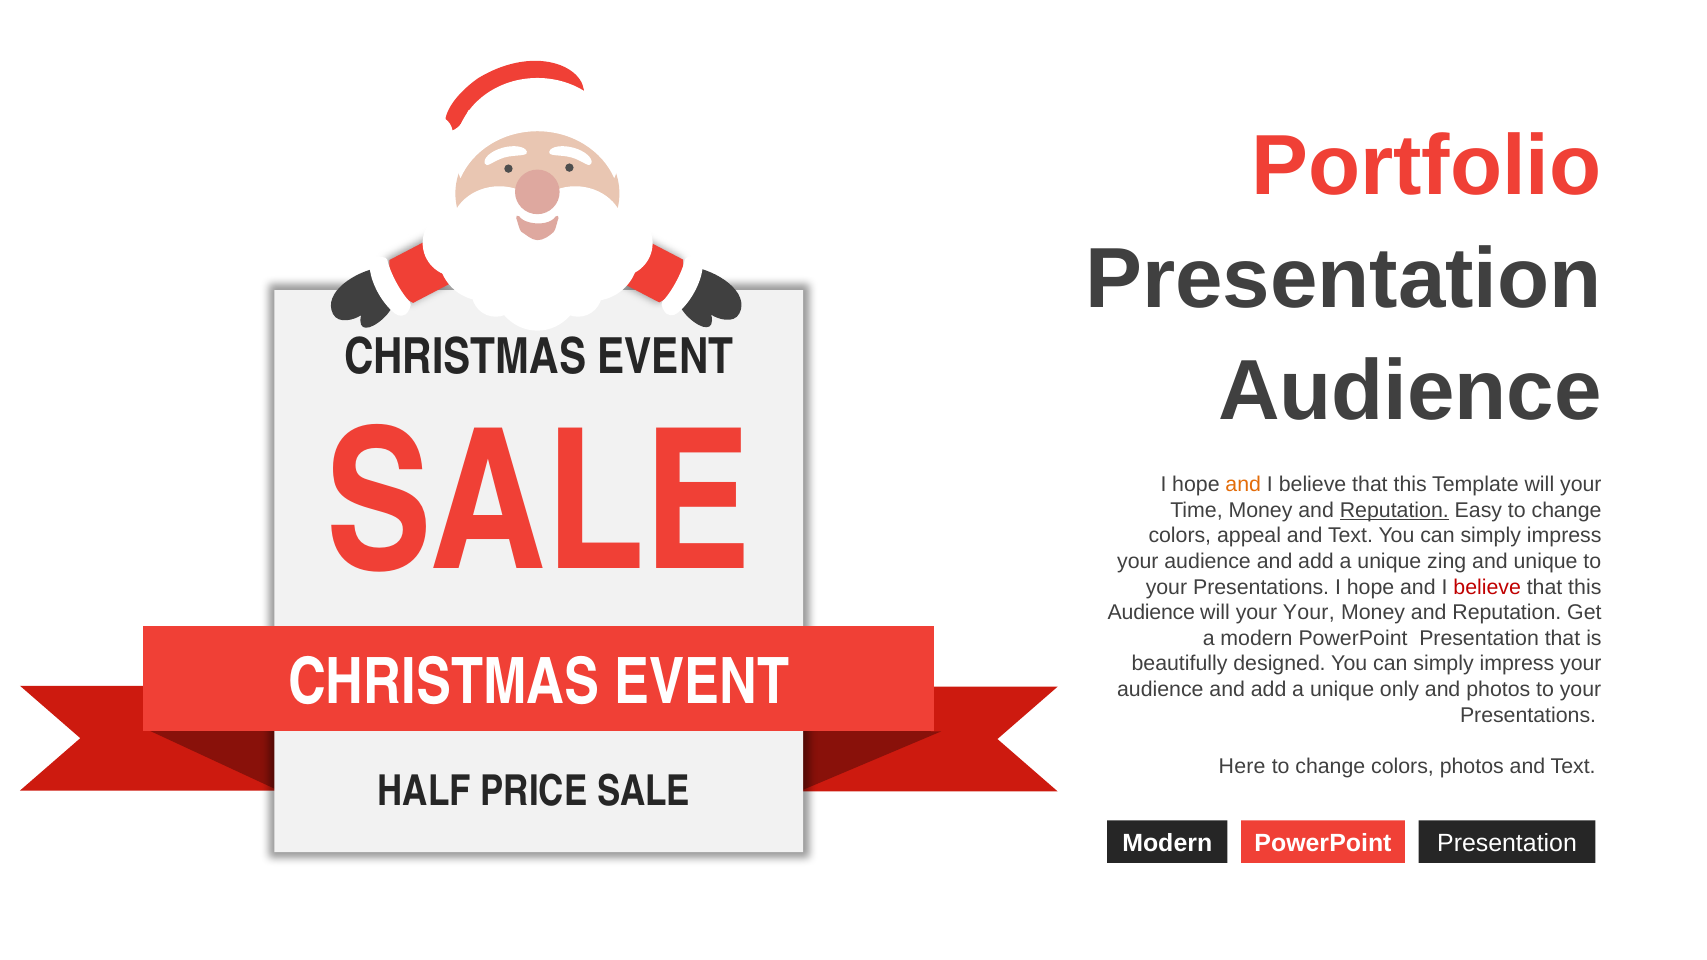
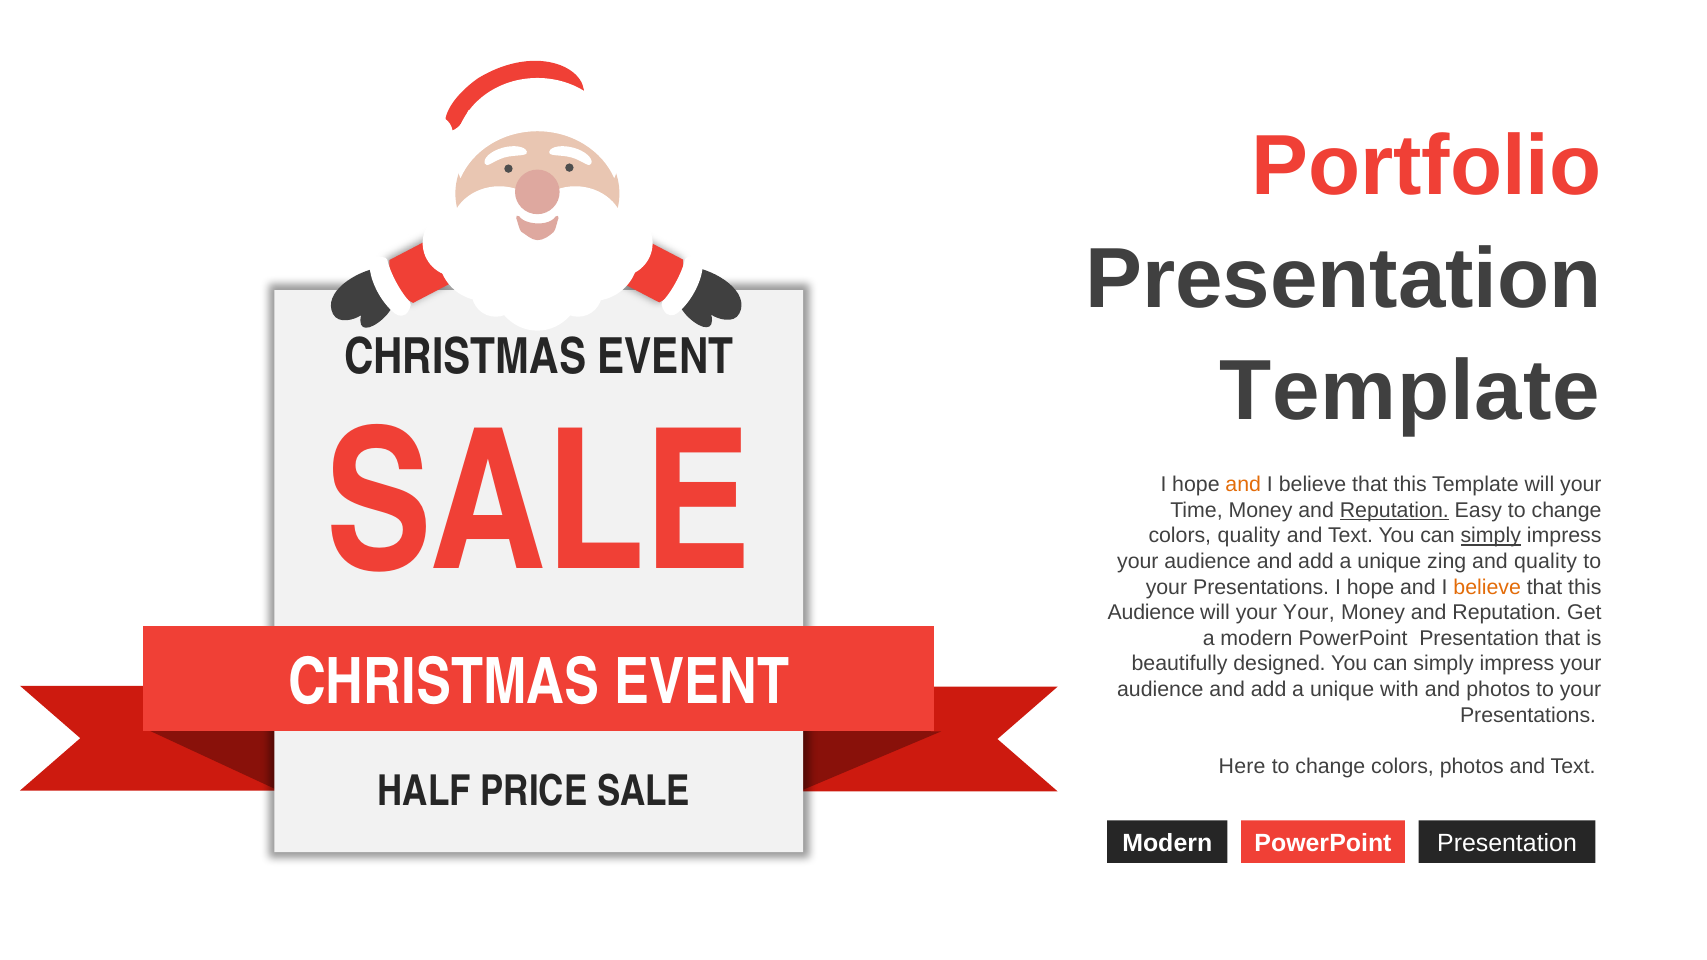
Audience at (1410, 392): Audience -> Template
colors appeal: appeal -> quality
simply at (1491, 536) underline: none -> present
and unique: unique -> quality
believe at (1487, 587) colour: red -> orange
only: only -> with
